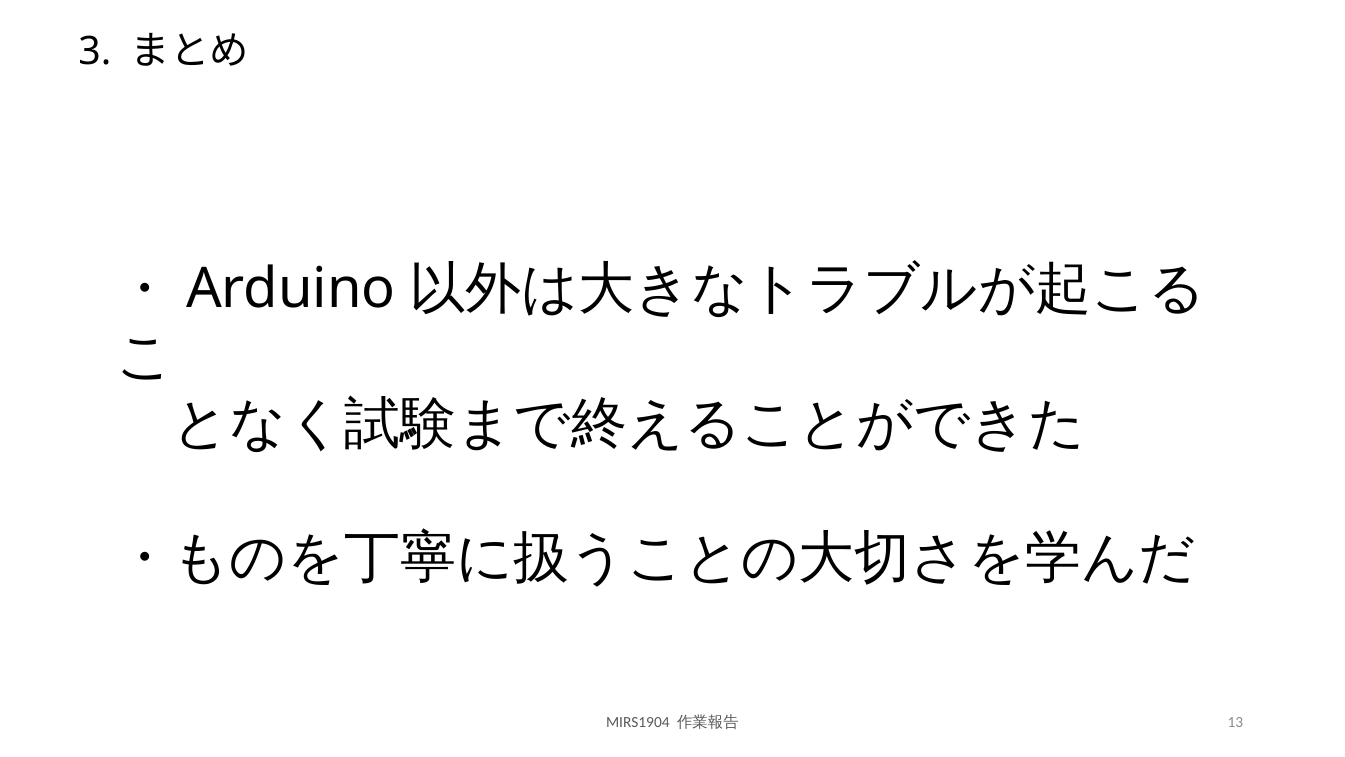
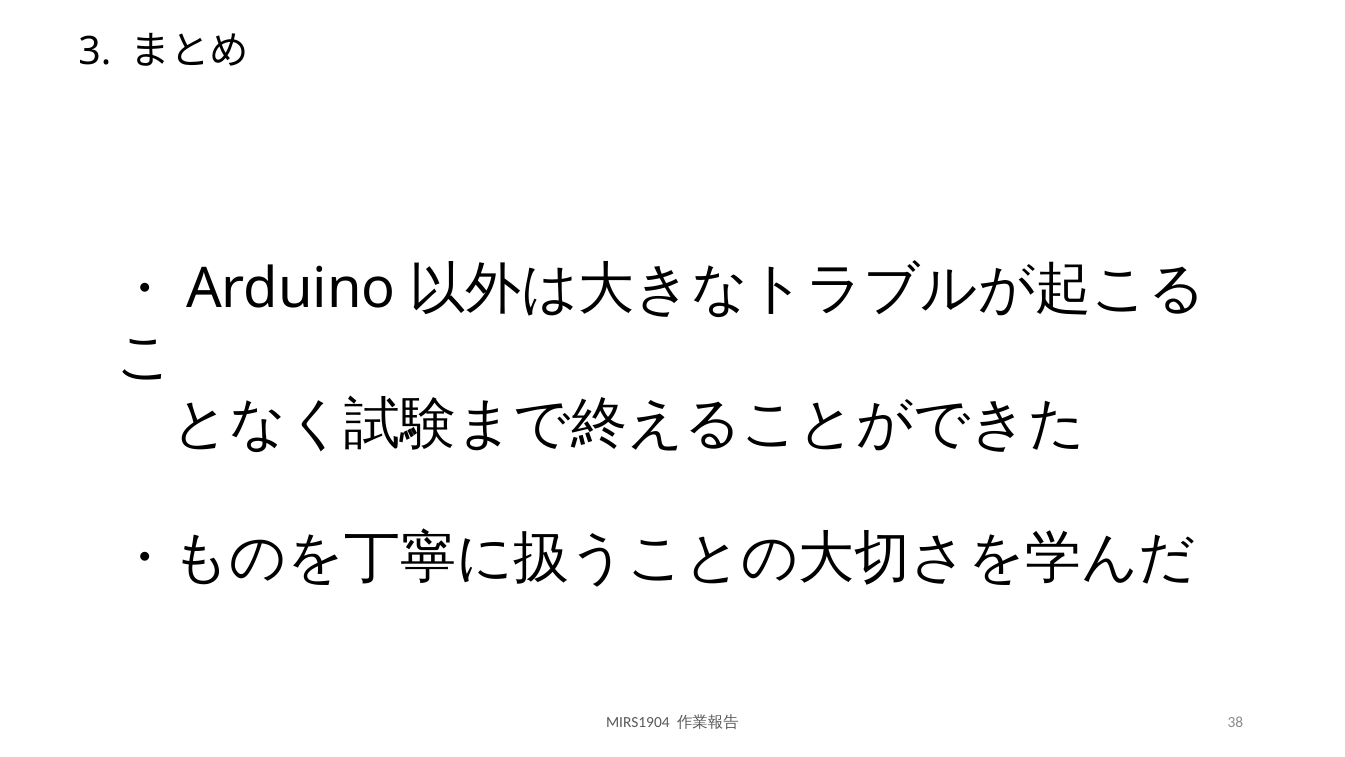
13: 13 -> 38
